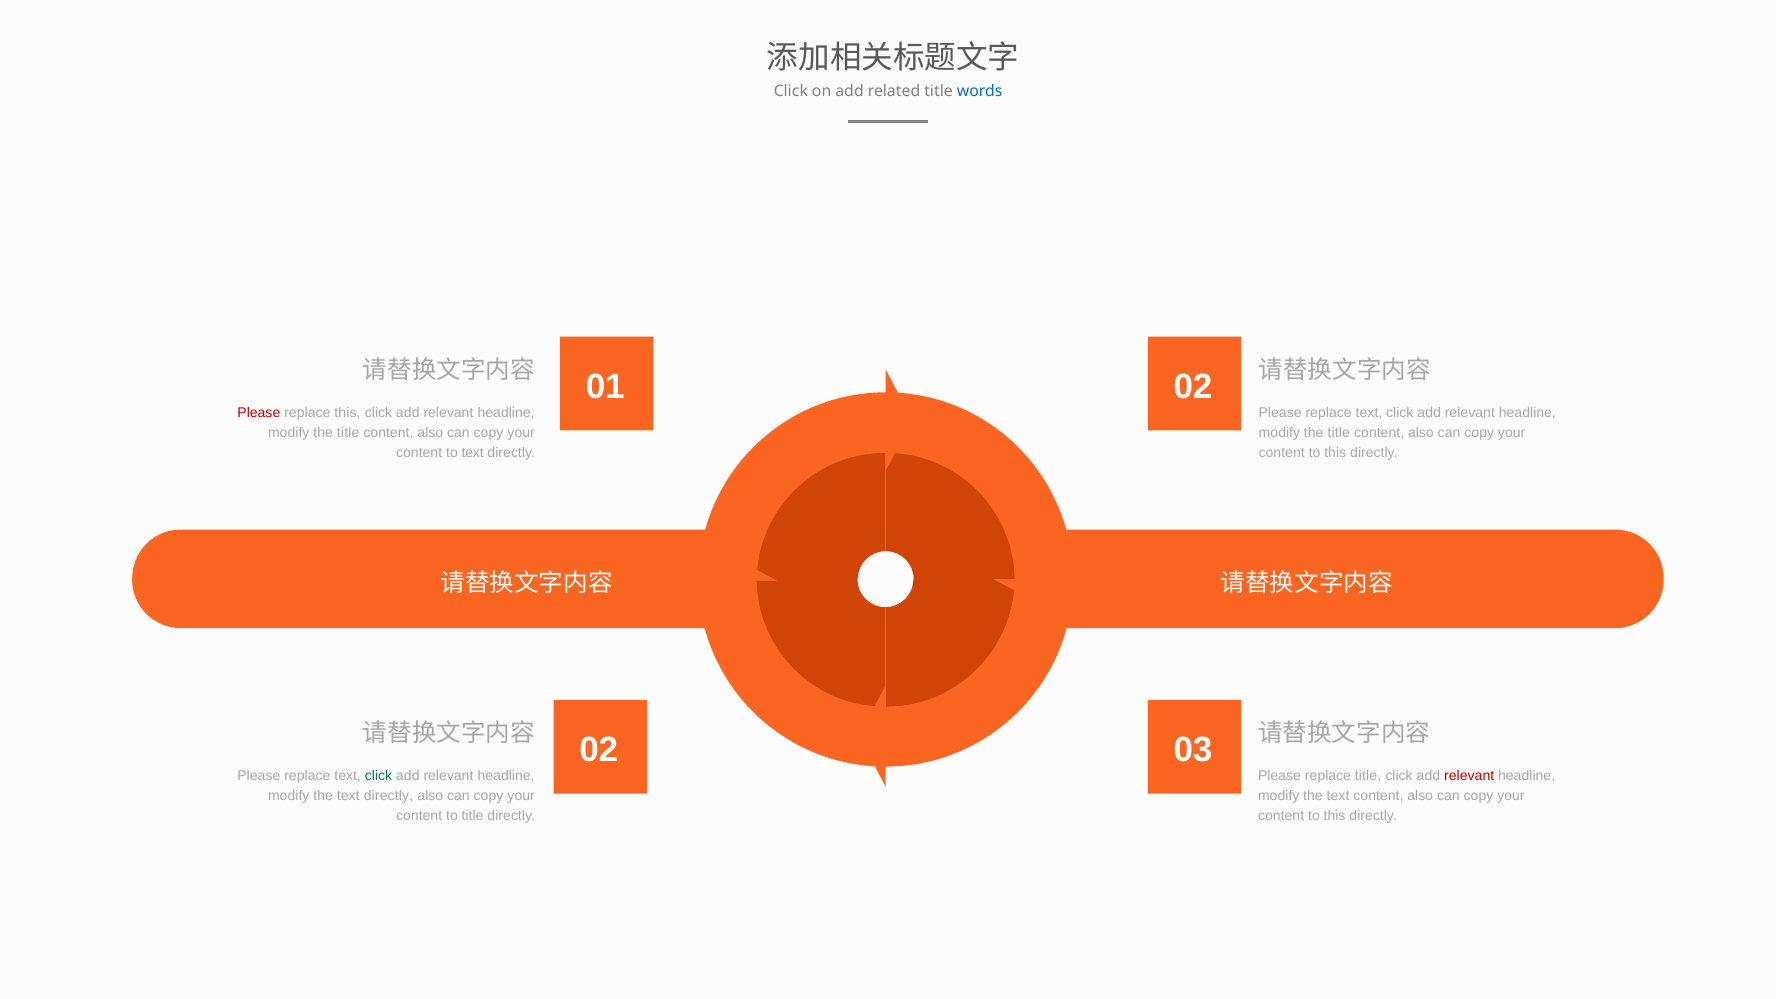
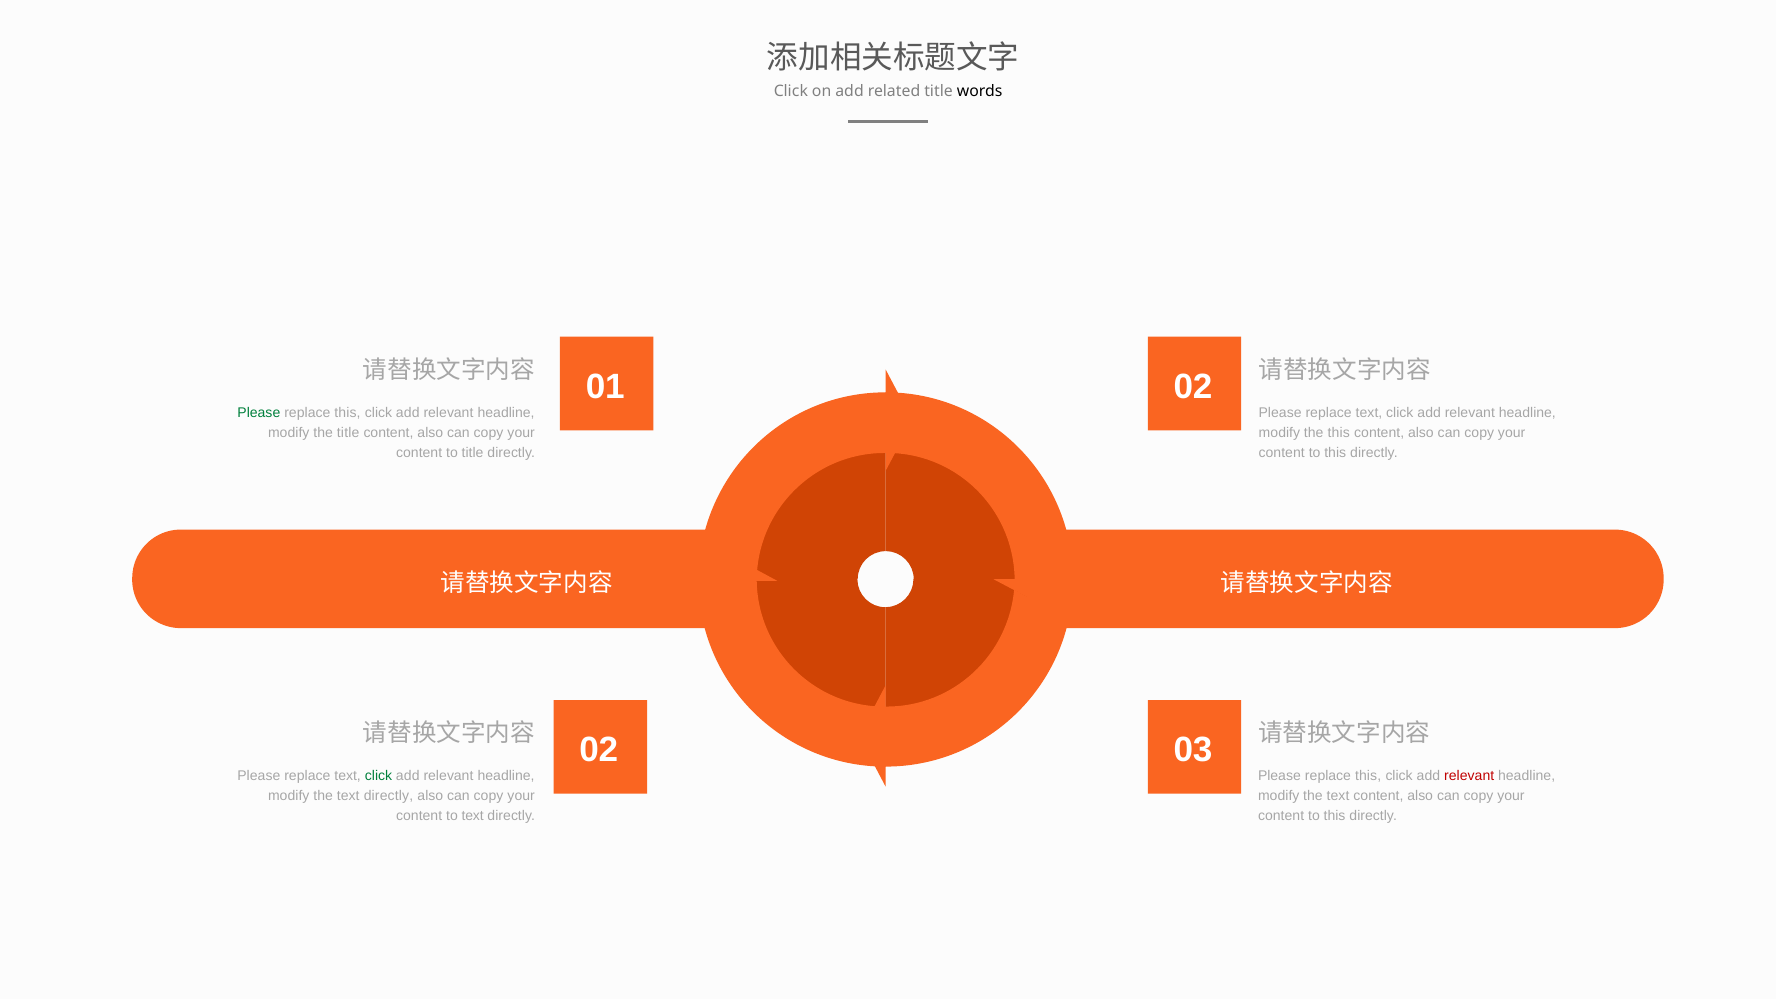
words colour: blue -> black
Please at (259, 412) colour: red -> green
title at (1339, 433): title -> this
to text: text -> title
title at (1368, 776): title -> this
to title: title -> text
